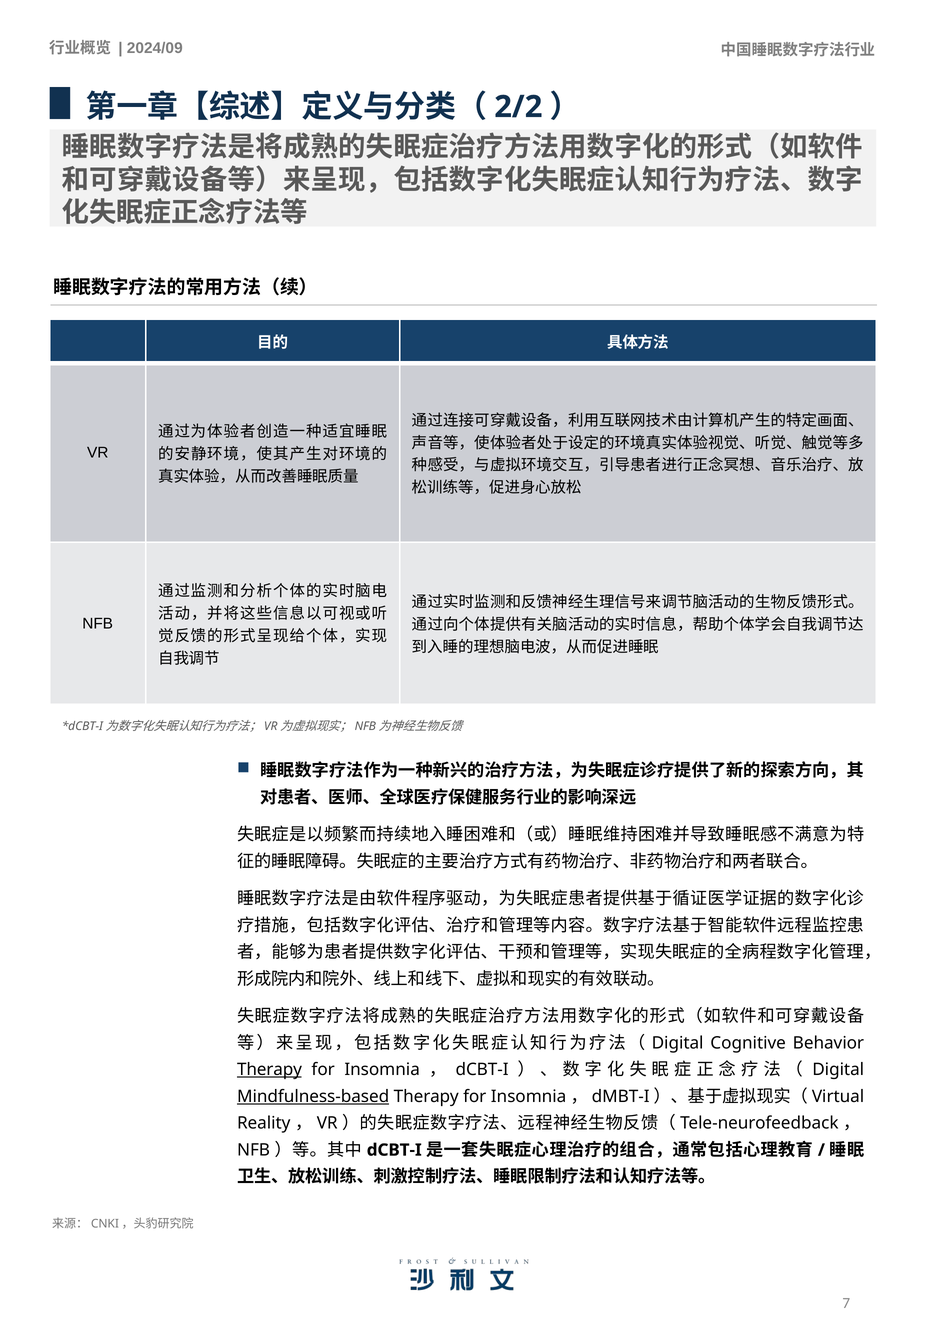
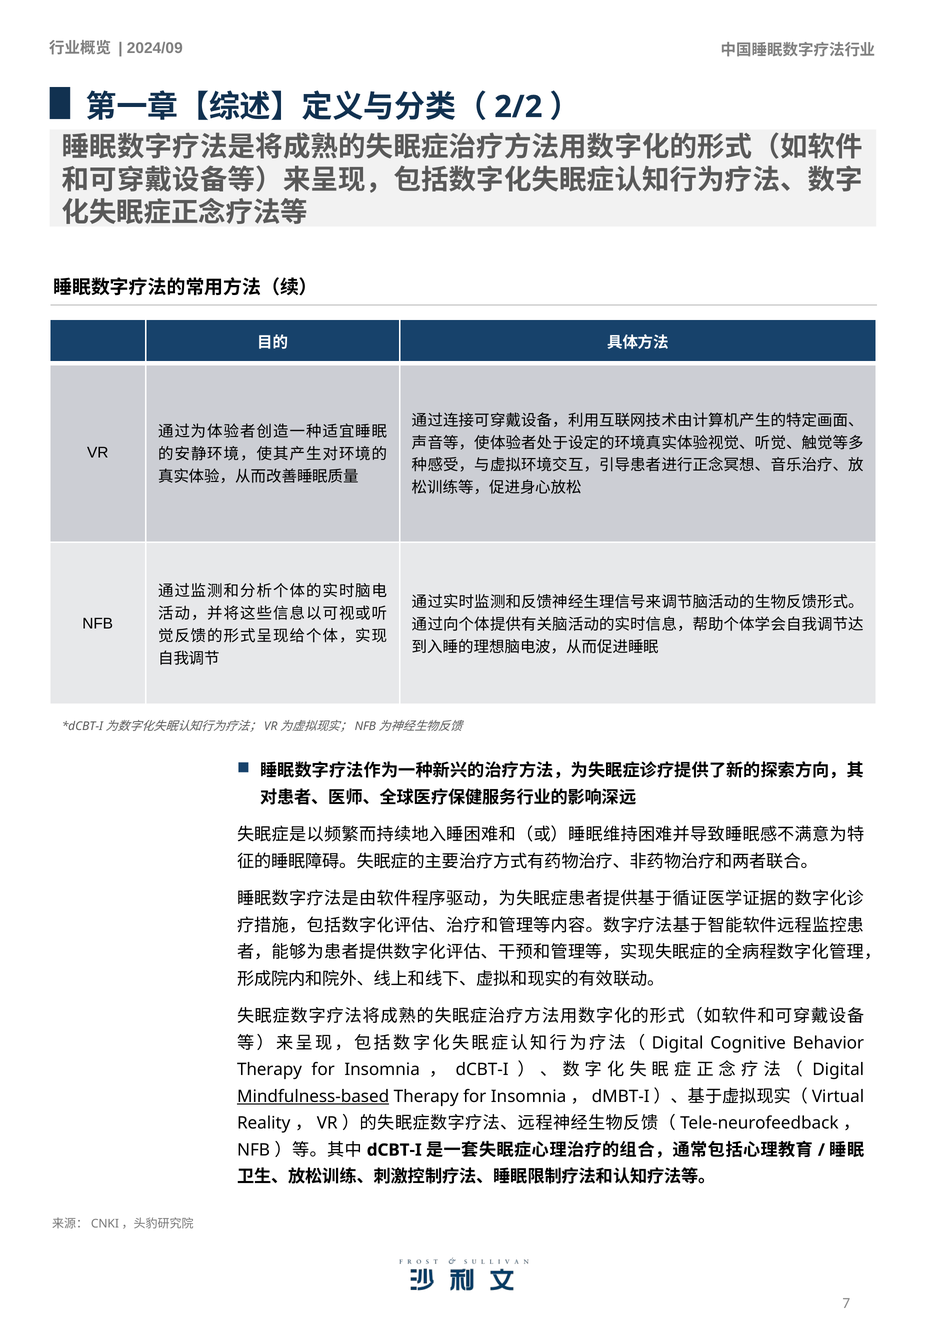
Therapy at (269, 1069) underline: present -> none
